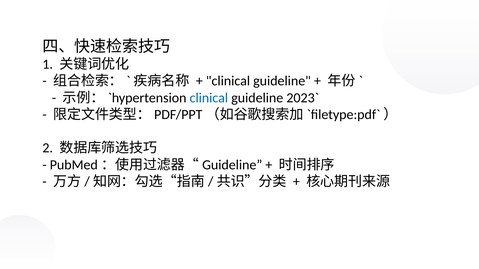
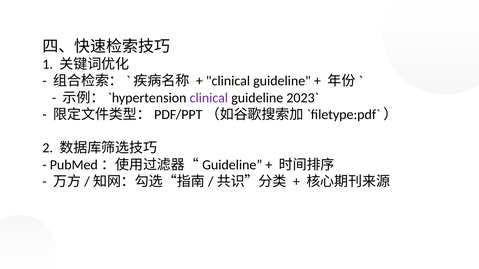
clinical at (209, 98) colour: blue -> purple
